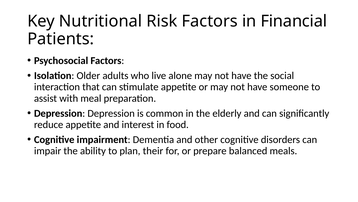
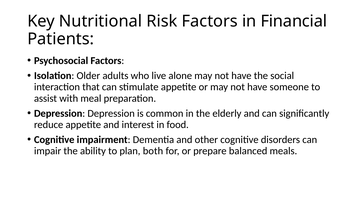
their: their -> both
